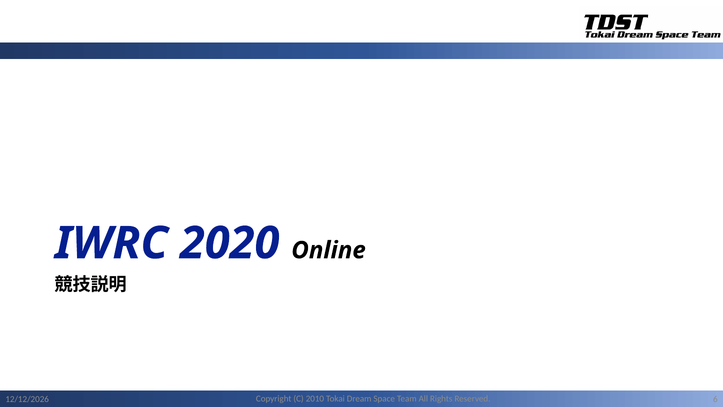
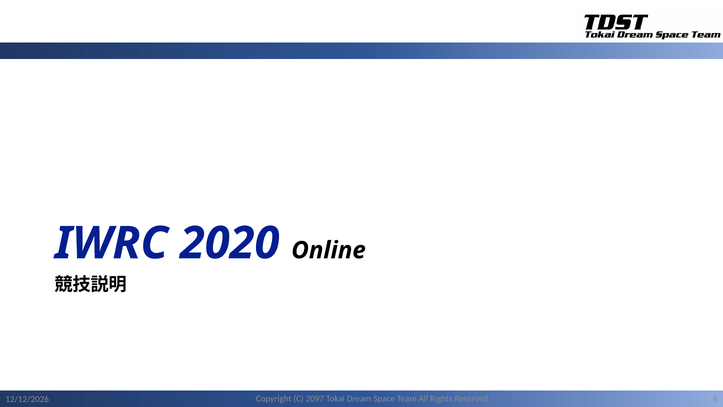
2010: 2010 -> 2097
